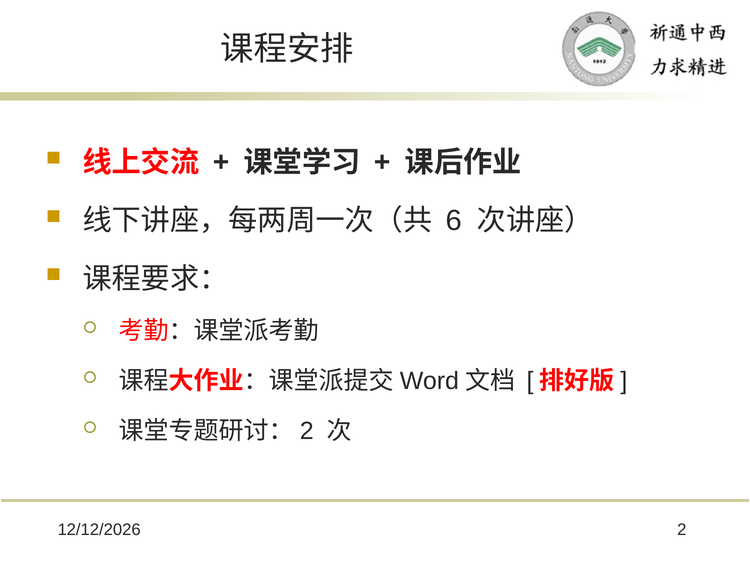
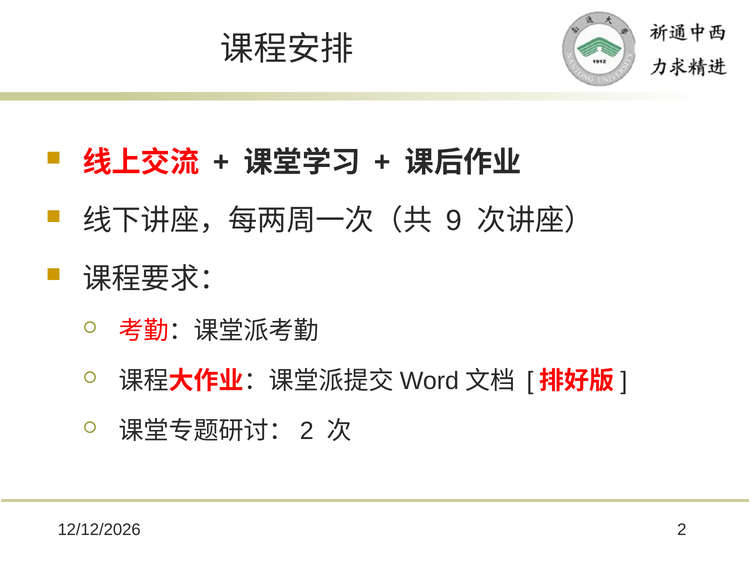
6: 6 -> 9
